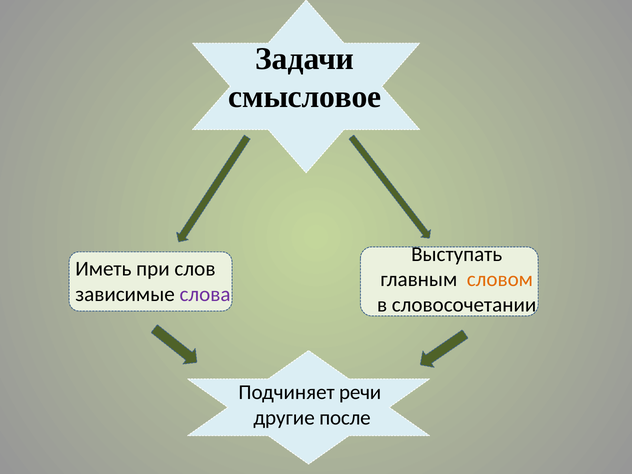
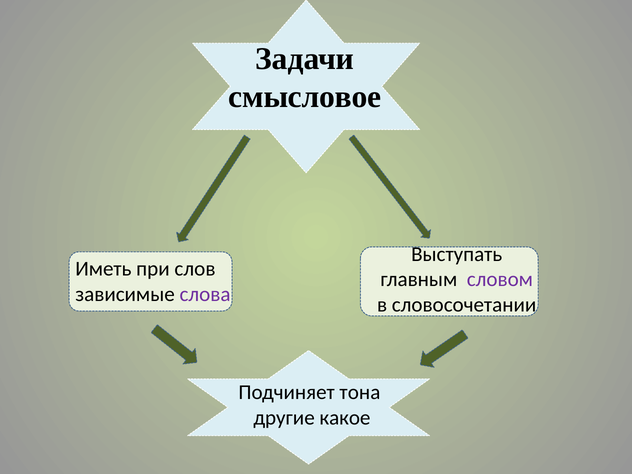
словом colour: orange -> purple
речи: речи -> тона
после: после -> какое
